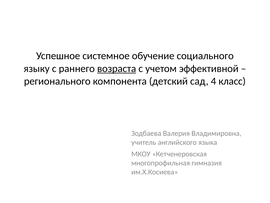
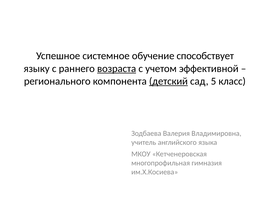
социального: социального -> способствует
детский underline: none -> present
4: 4 -> 5
